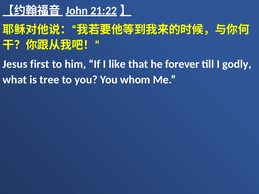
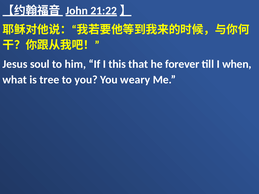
first: first -> soul
like: like -> this
godly: godly -> when
whom: whom -> weary
